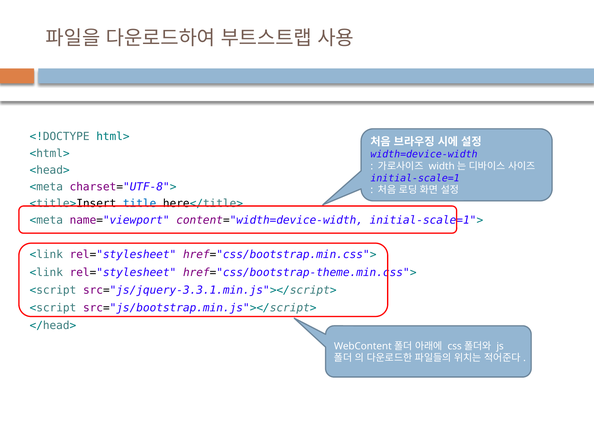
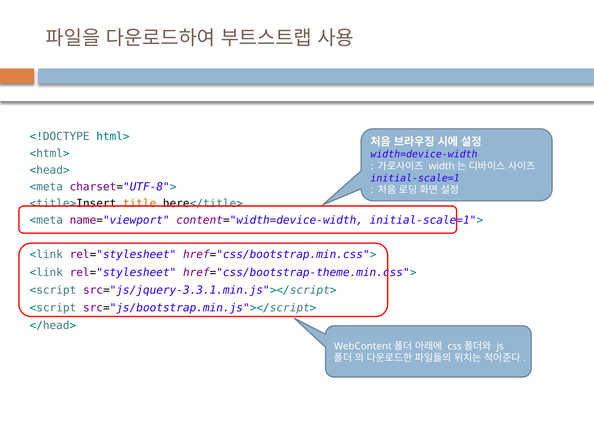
title colour: blue -> orange
